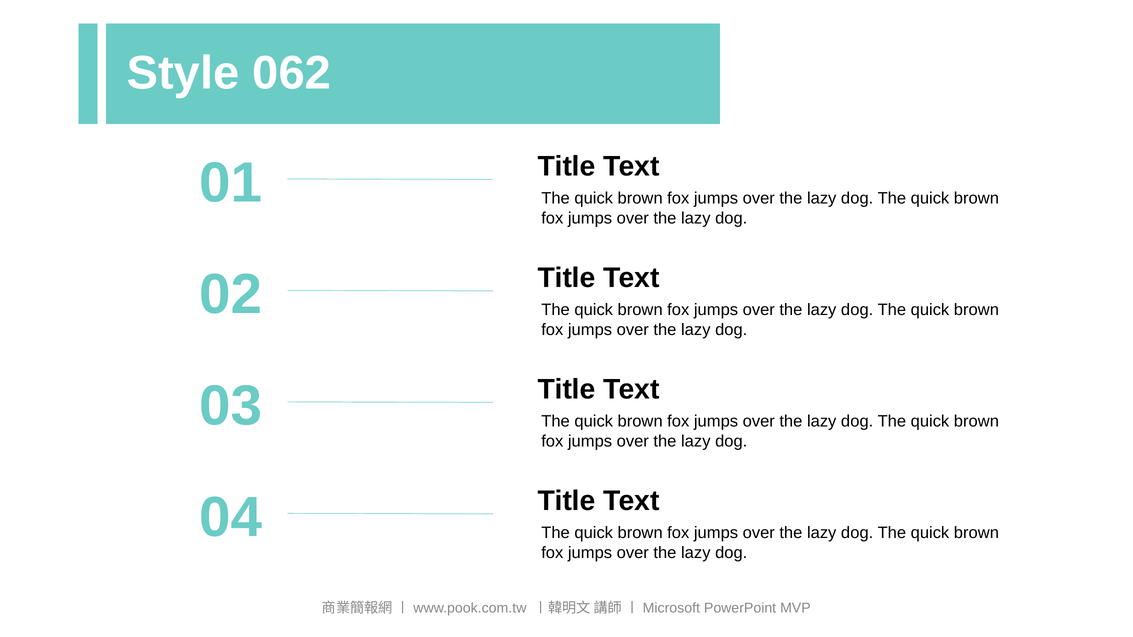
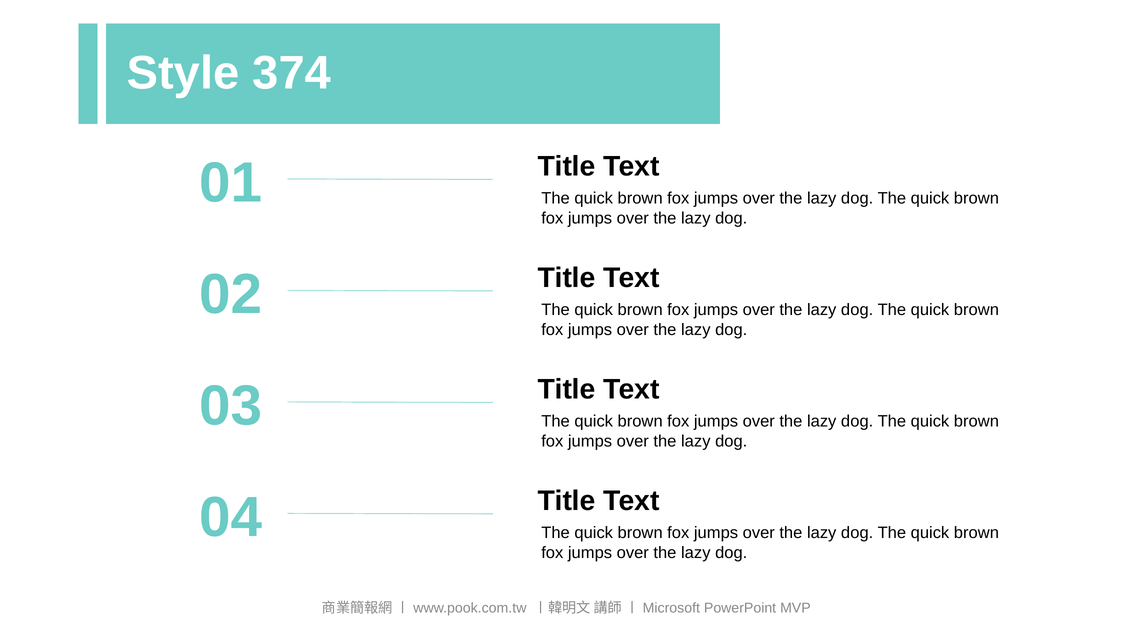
062: 062 -> 374
